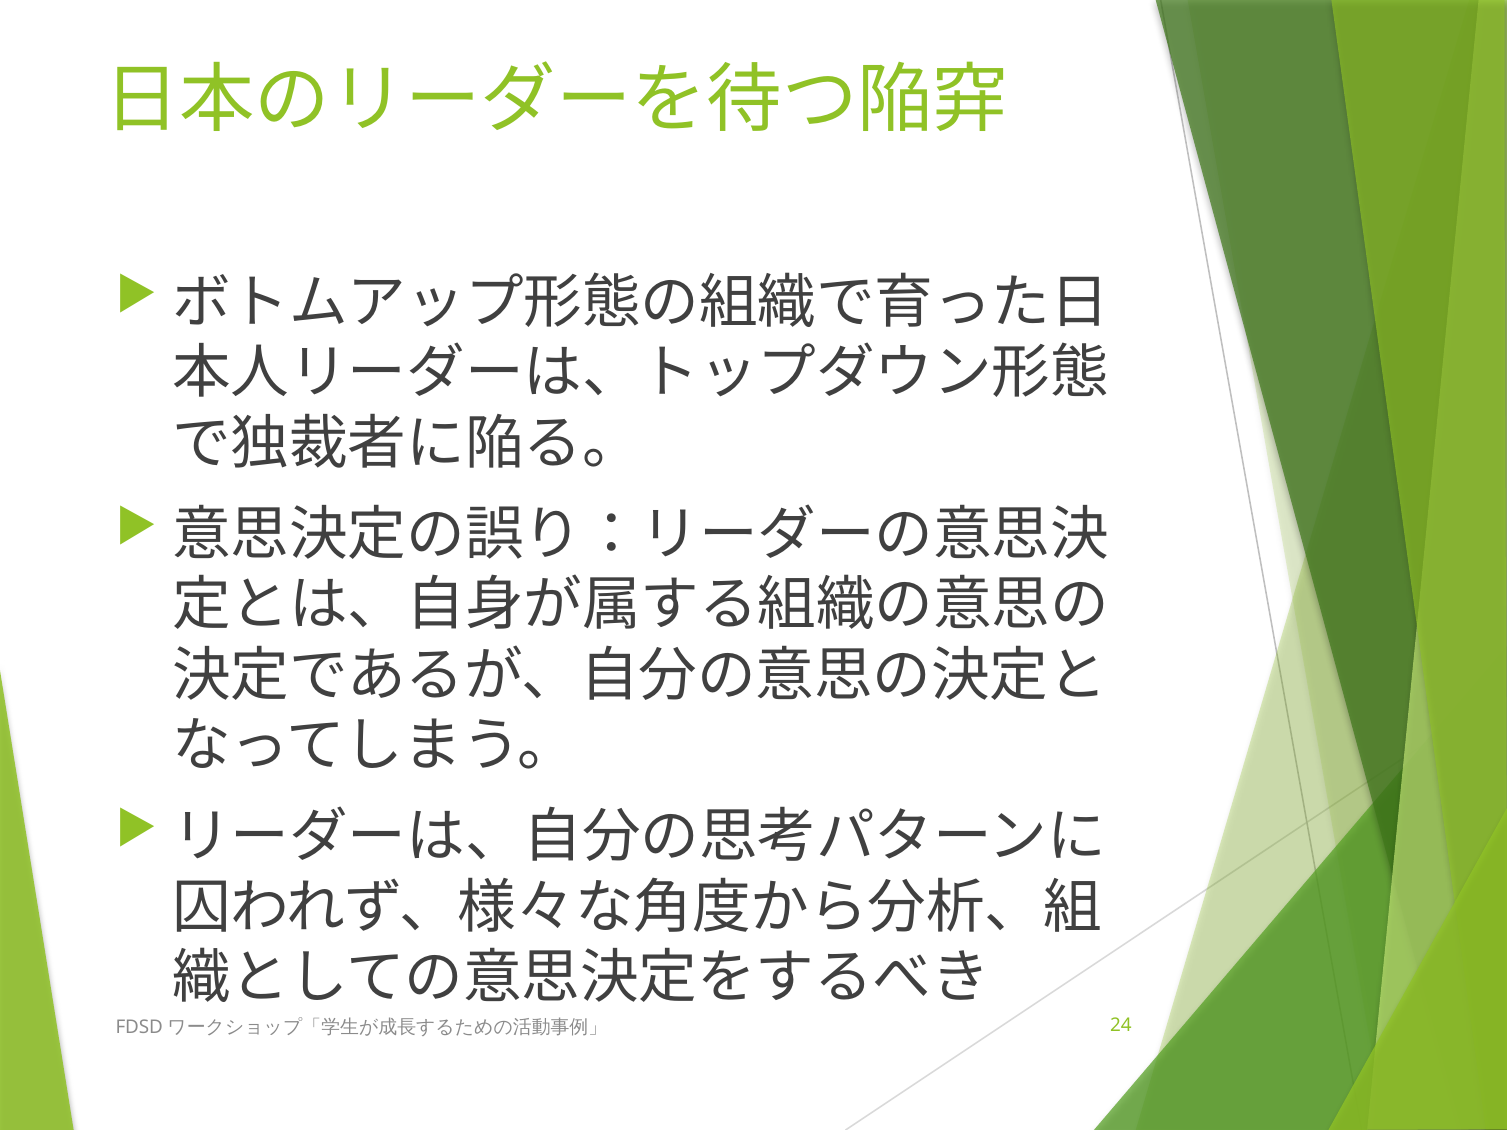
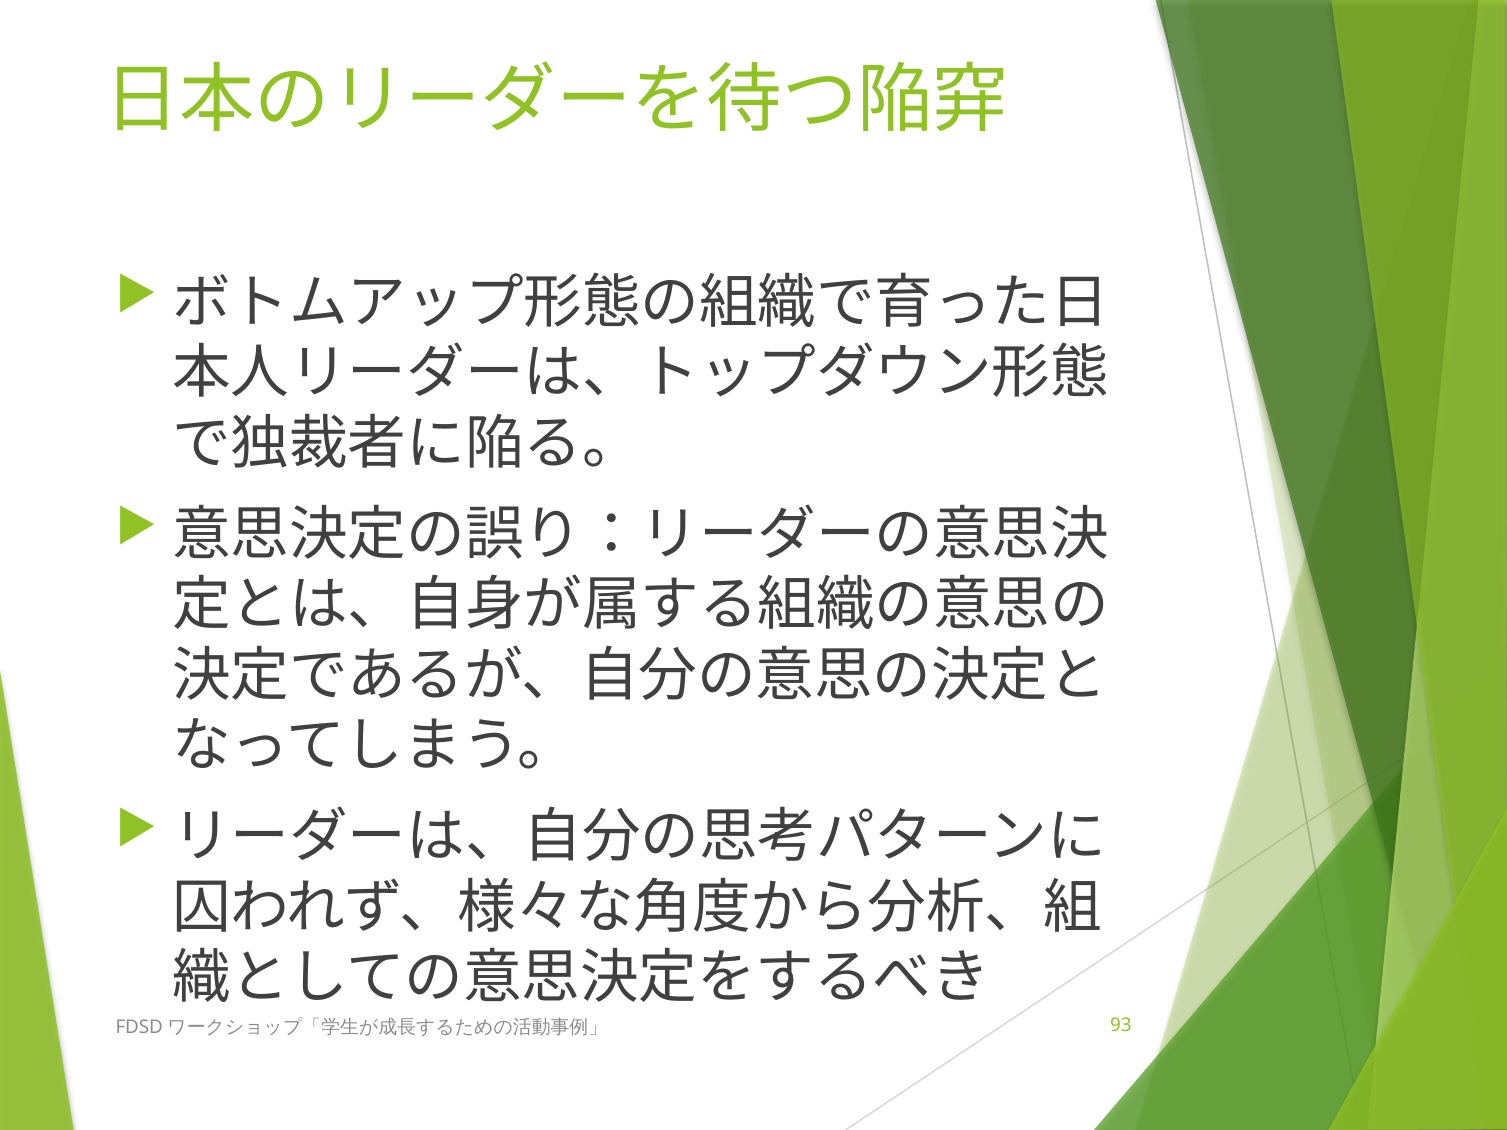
24: 24 -> 93
